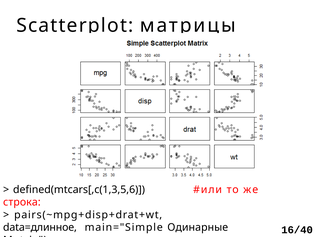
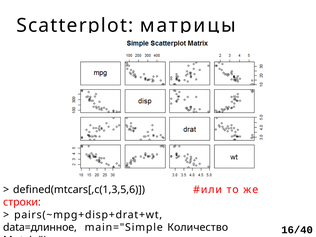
строка: строка -> строки
Одинарные: Одинарные -> Количество
